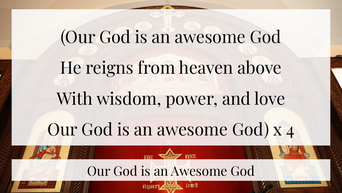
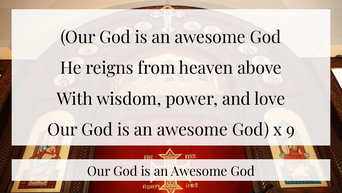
4: 4 -> 9
